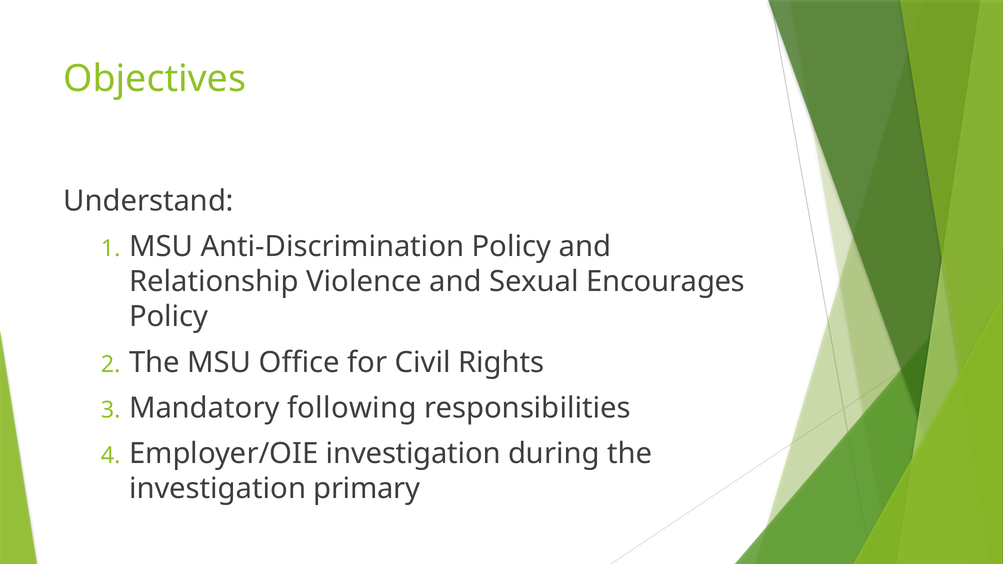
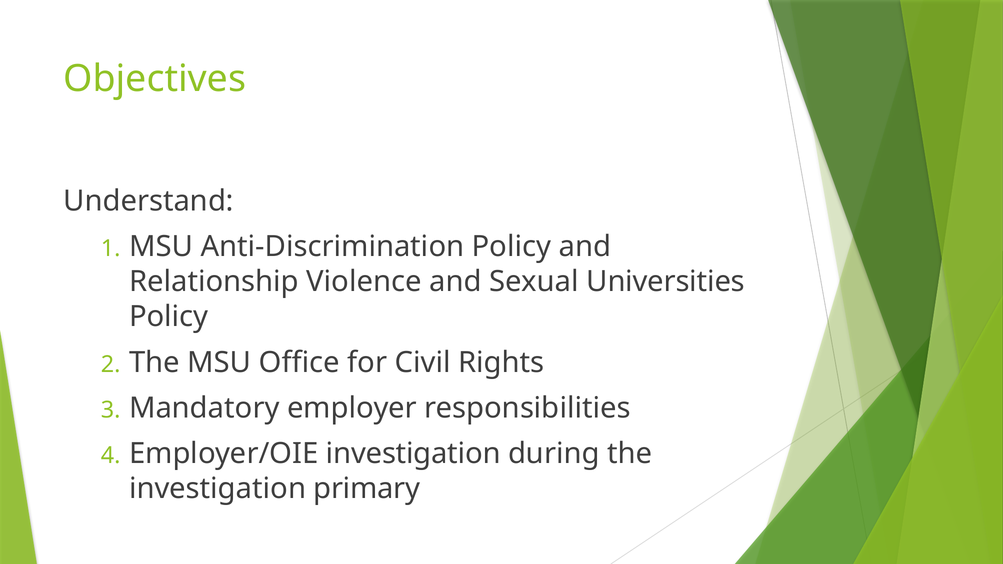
Encourages: Encourages -> Universities
following: following -> employer
